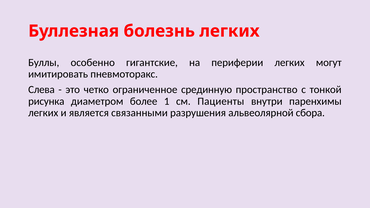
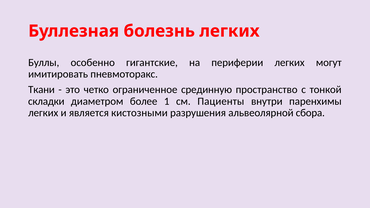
Слева: Слева -> Ткани
рисунка: рисунка -> складки
связанными: связанными -> кистозными
